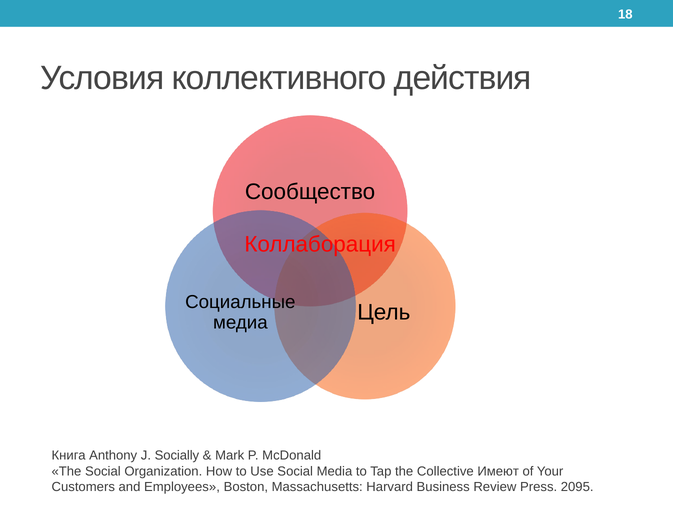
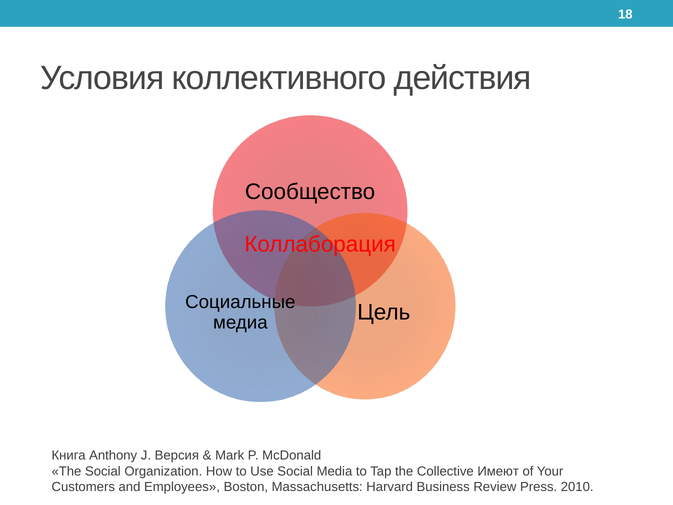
Socially: Socially -> Версия
2095: 2095 -> 2010
